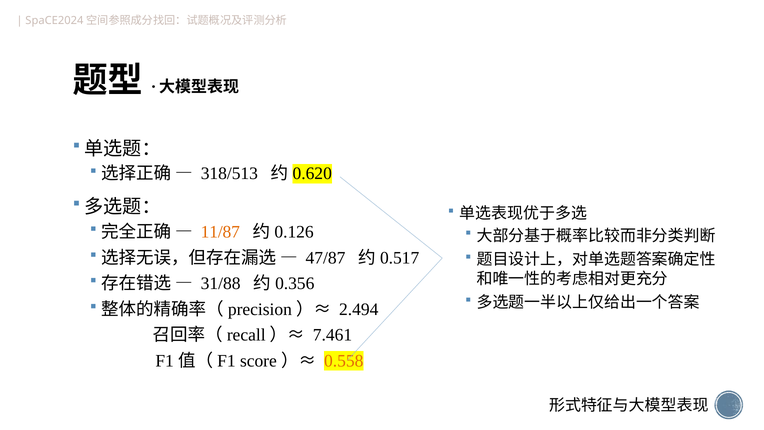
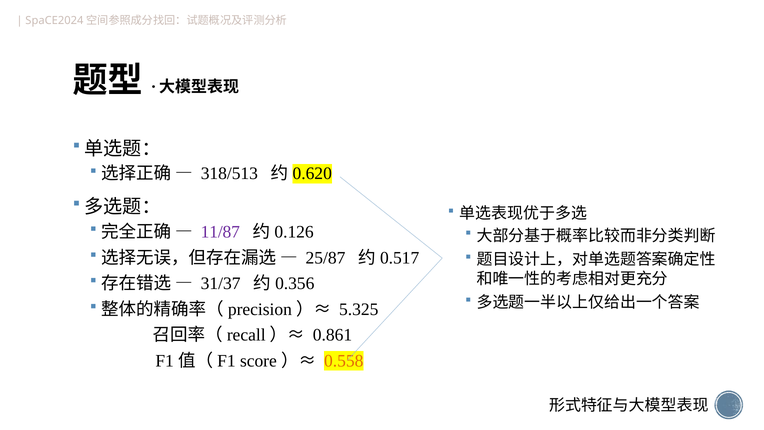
11/87 colour: orange -> purple
47/87: 47/87 -> 25/87
31/88: 31/88 -> 31/37
2.494: 2.494 -> 5.325
7.461: 7.461 -> 0.861
